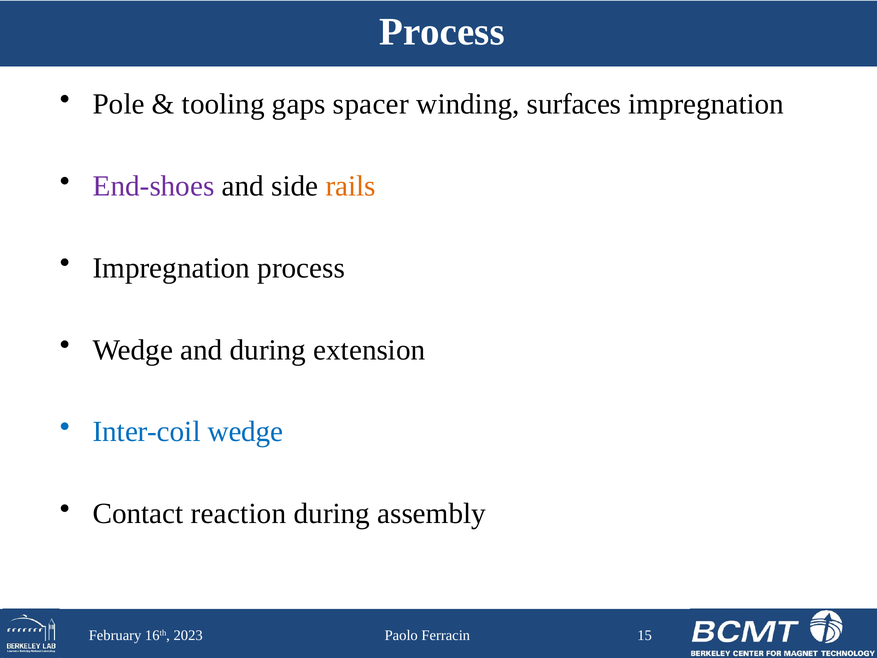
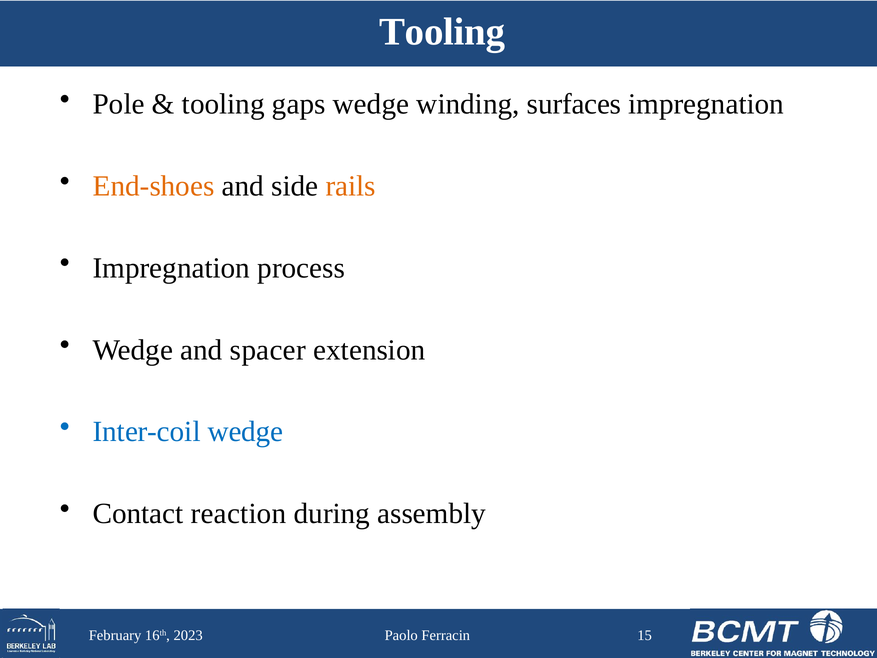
Process at (442, 32): Process -> Tooling
gaps spacer: spacer -> wedge
End-shoes colour: purple -> orange
and during: during -> spacer
